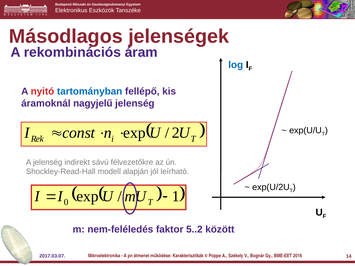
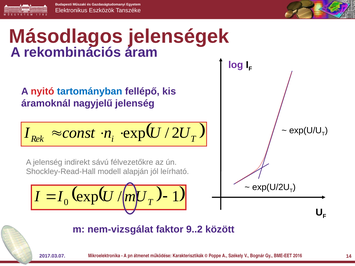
log colour: blue -> purple
nem-feléledés: nem-feléledés -> nem-vizsgálat
5..2: 5..2 -> 9..2
